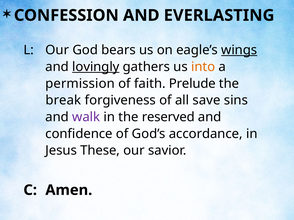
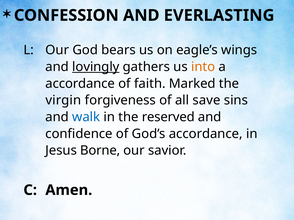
wings underline: present -> none
permission at (80, 84): permission -> accordance
Prelude: Prelude -> Marked
break: break -> virgin
walk colour: purple -> blue
These: These -> Borne
